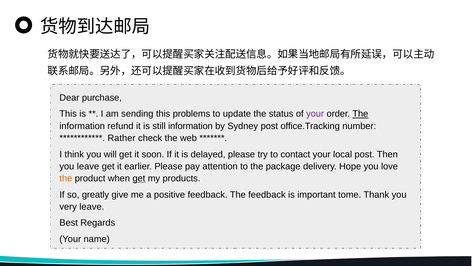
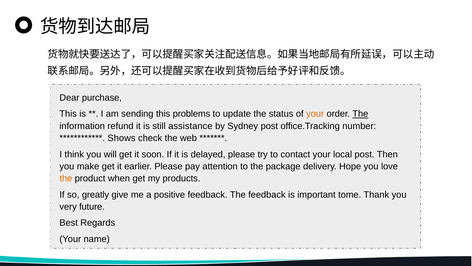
your at (315, 114) colour: purple -> orange
still information: information -> assistance
Rather: Rather -> Shows
you leave: leave -> make
get at (139, 178) underline: present -> none
very leave: leave -> future
